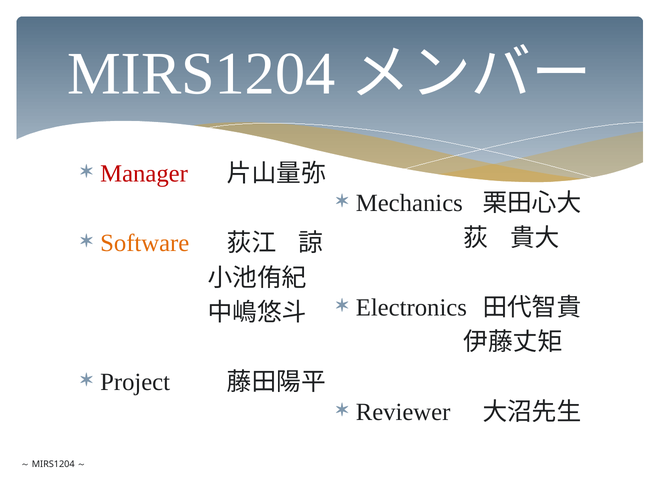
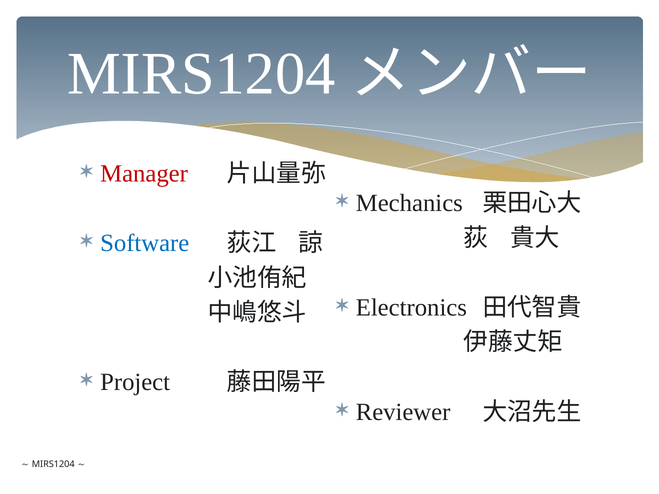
Software colour: orange -> blue
